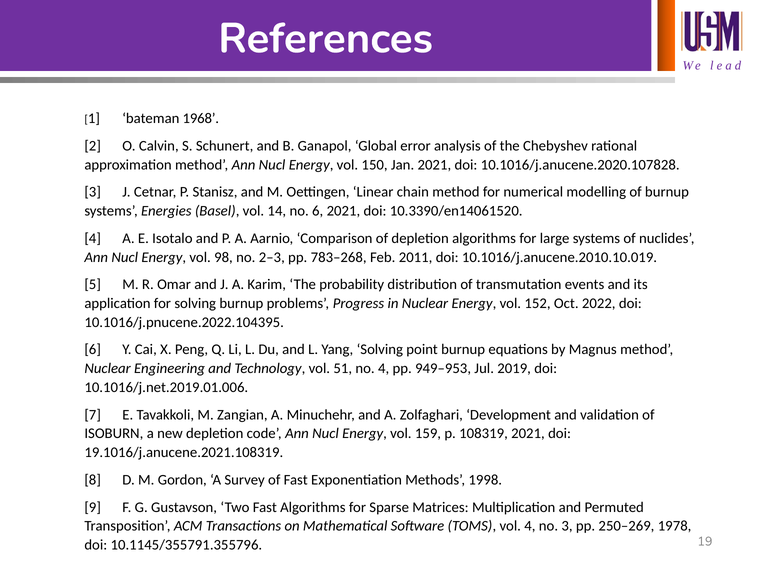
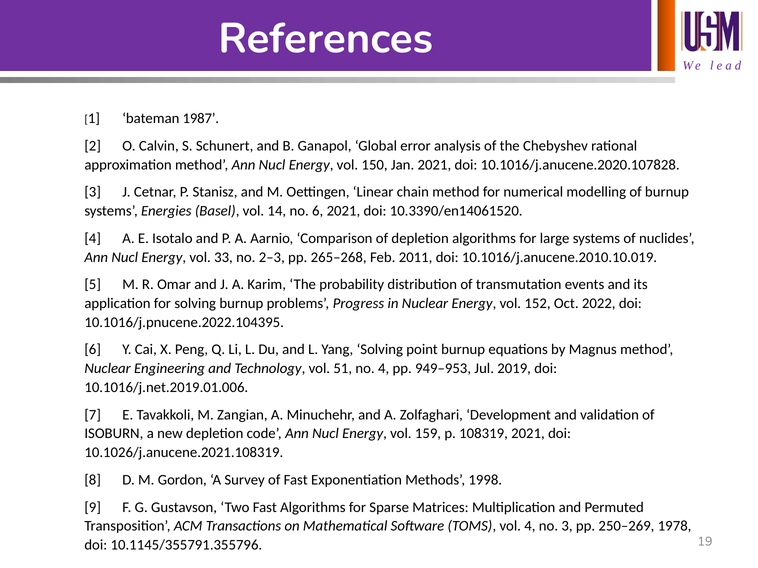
1968: 1968 -> 1987
98: 98 -> 33
783–268: 783–268 -> 265–268
19.1016/j.anucene.2021.108319: 19.1016/j.anucene.2021.108319 -> 10.1026/j.anucene.2021.108319
